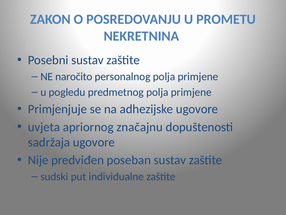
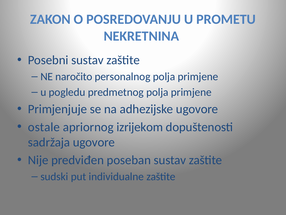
uvjeta: uvjeta -> ostale
značajnu: značajnu -> izrijekom
